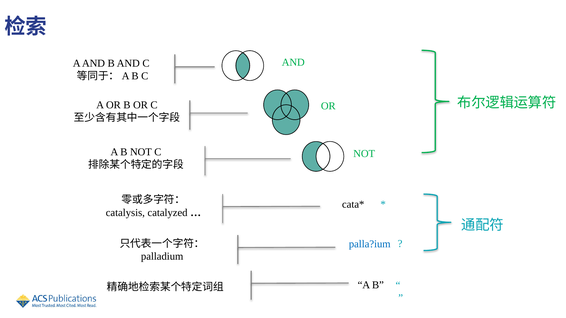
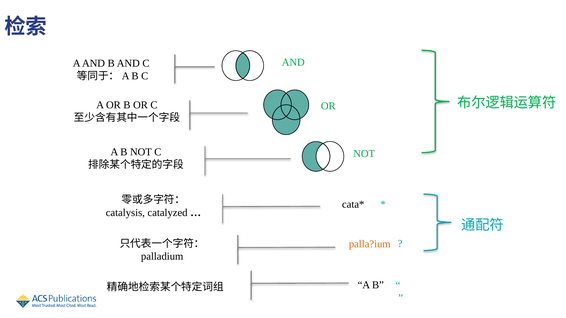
palla?ium colour: blue -> orange
